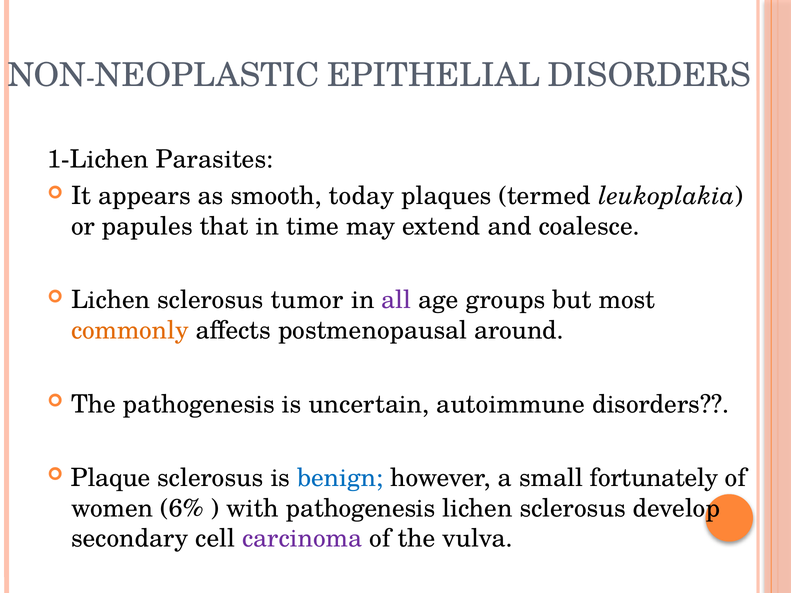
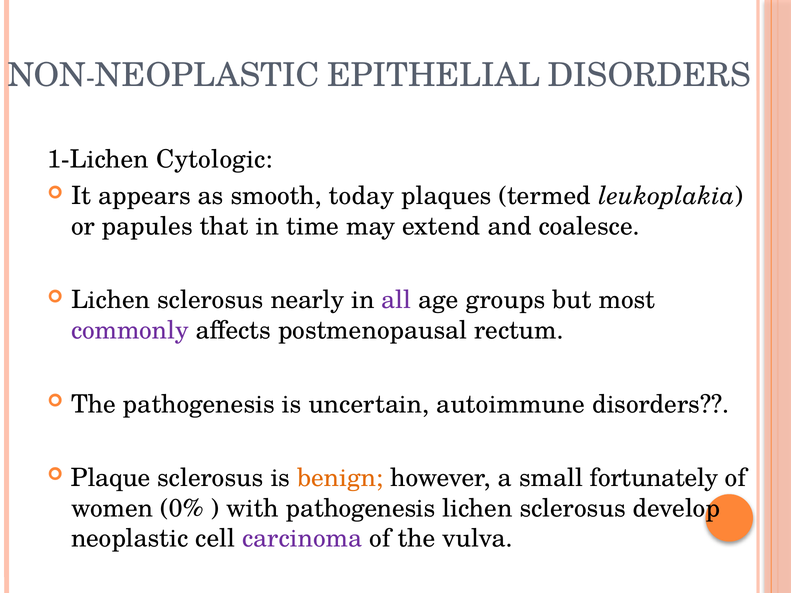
Parasites: Parasites -> Cytologic
tumor: tumor -> nearly
commonly colour: orange -> purple
around: around -> rectum
benign colour: blue -> orange
6%: 6% -> 0%
secondary at (130, 539): secondary -> neoplastic
